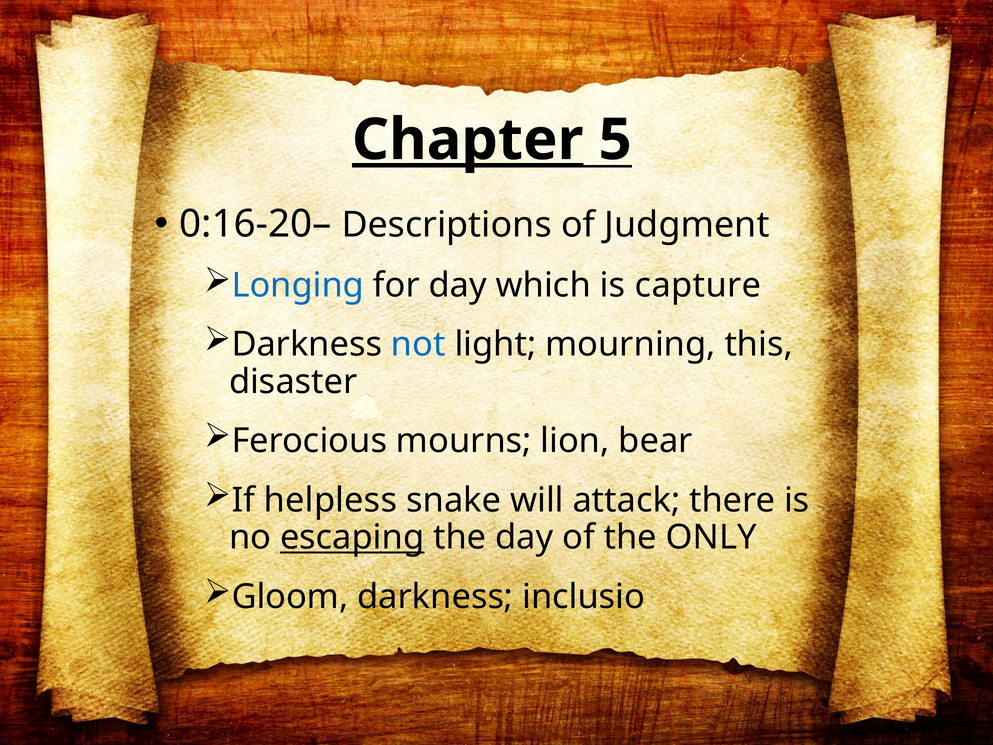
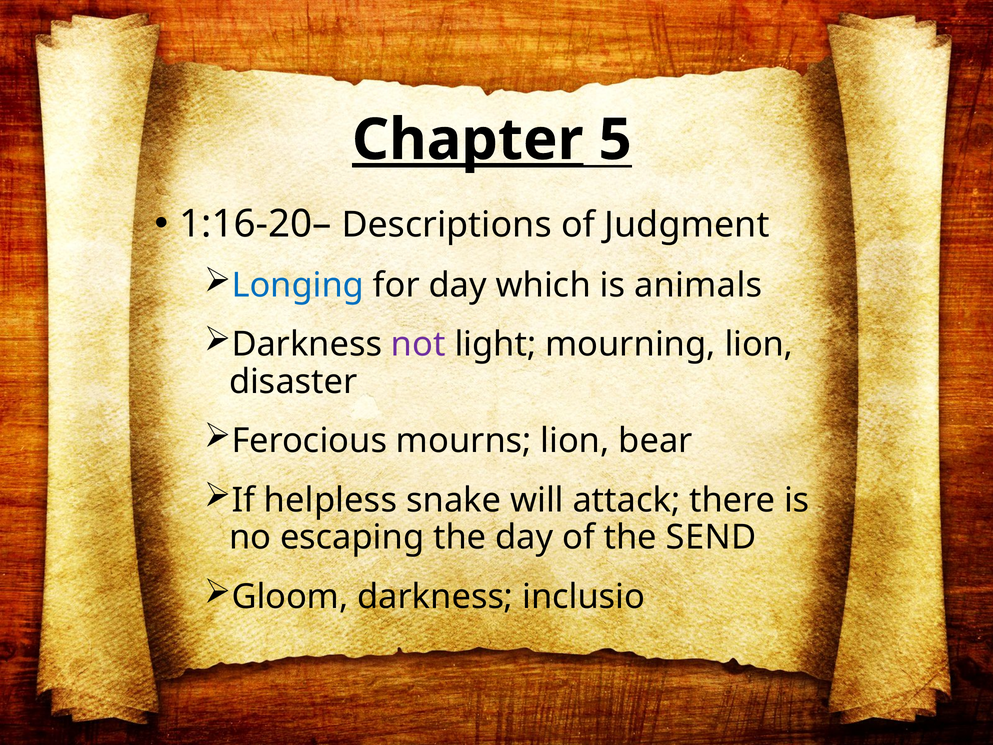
0:16-20–: 0:16-20– -> 1:16-20–
capture: capture -> animals
not colour: blue -> purple
mourning this: this -> lion
escaping underline: present -> none
ONLY: ONLY -> SEND
